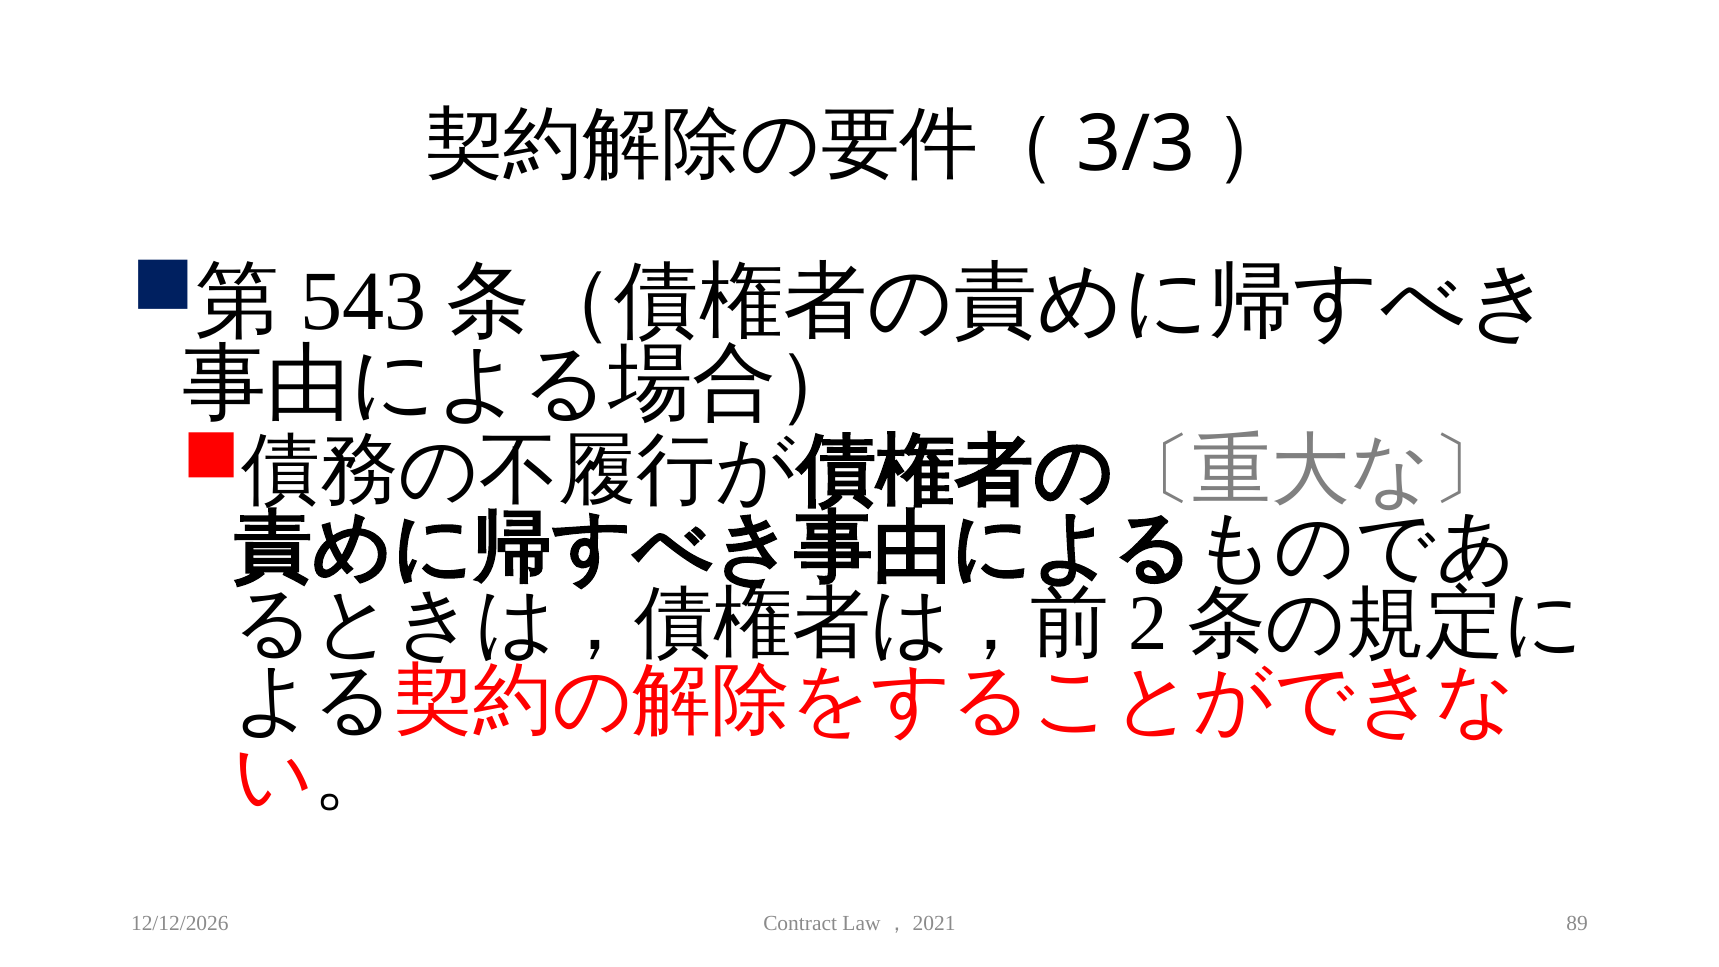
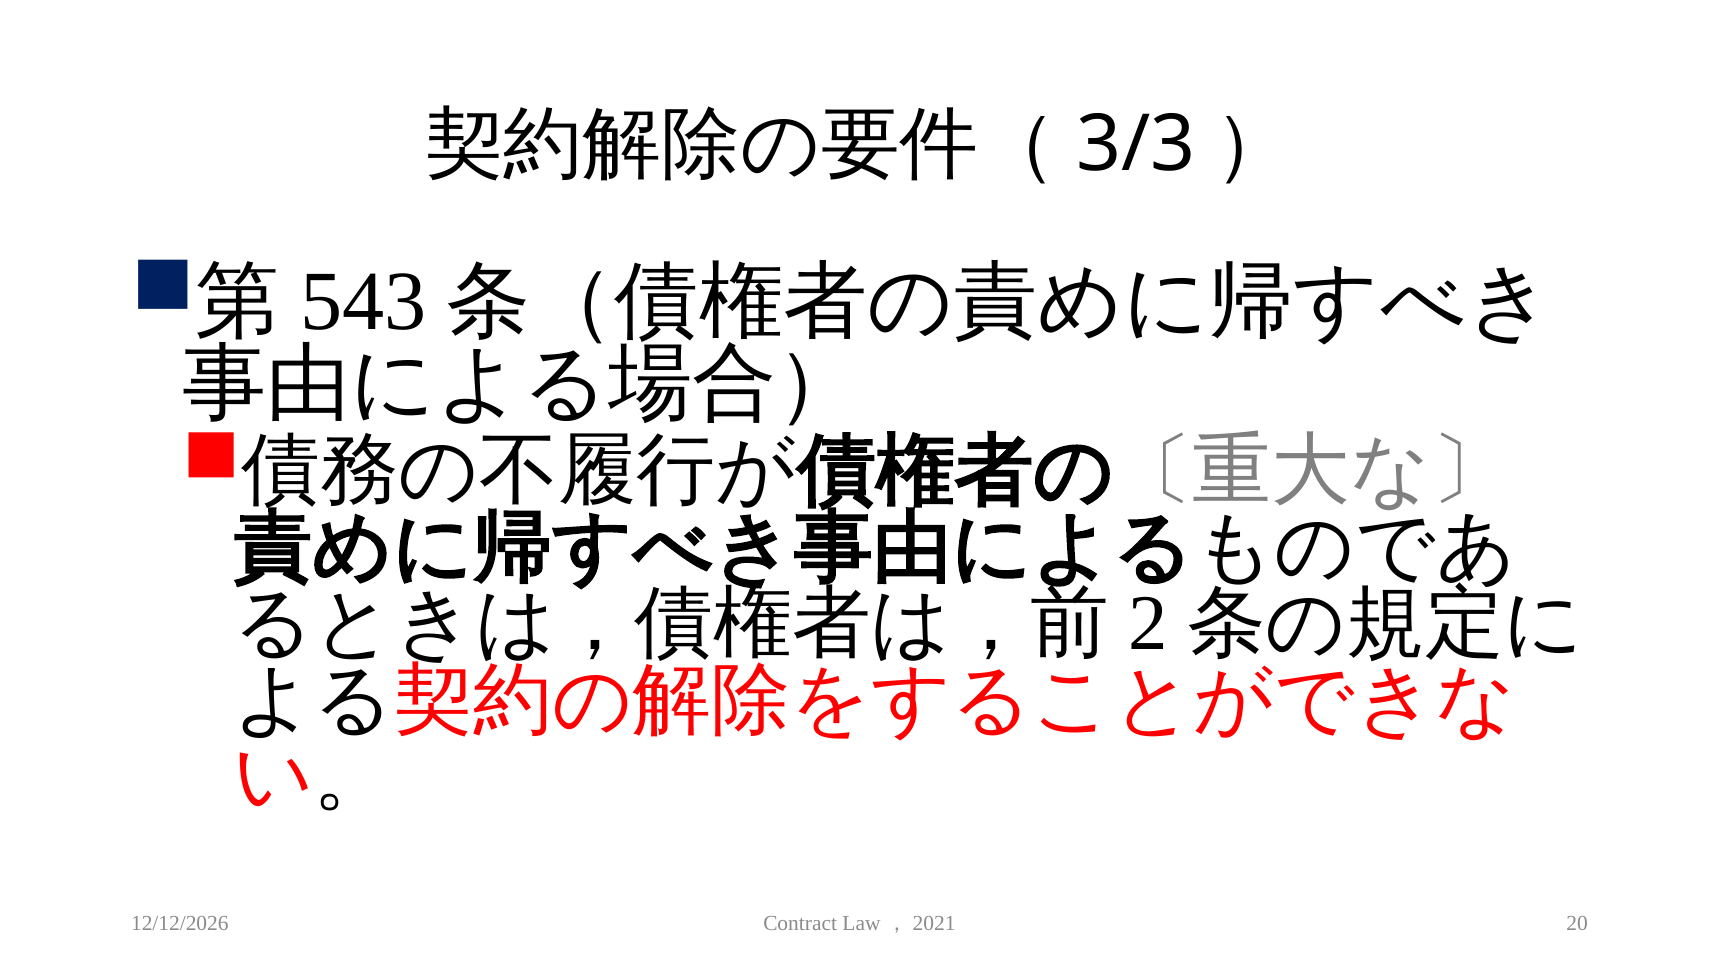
89: 89 -> 20
